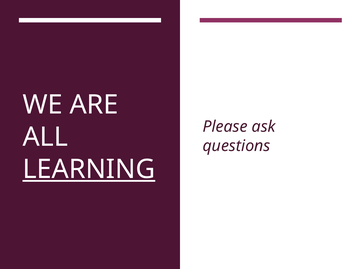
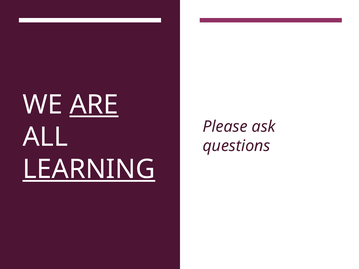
ARE underline: none -> present
